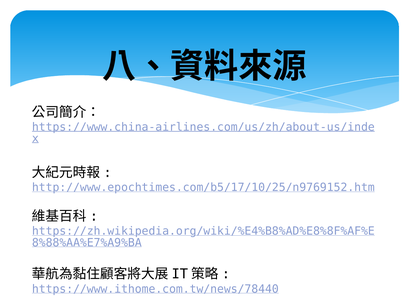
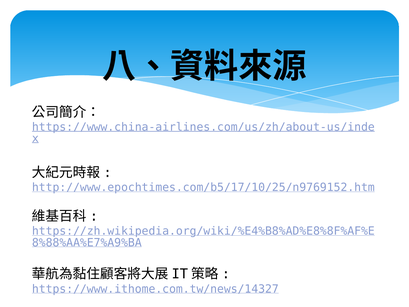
https://www.ithome.com.tw/news/78440: https://www.ithome.com.tw/news/78440 -> https://www.ithome.com.tw/news/14327
